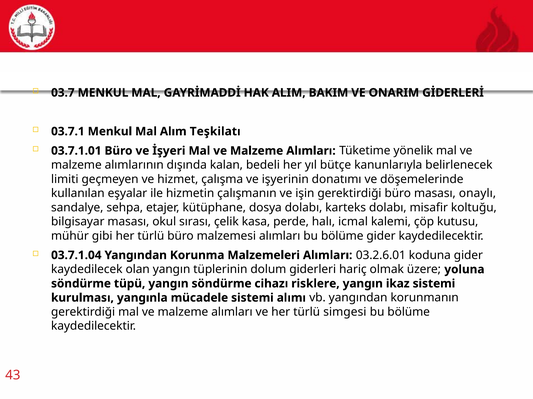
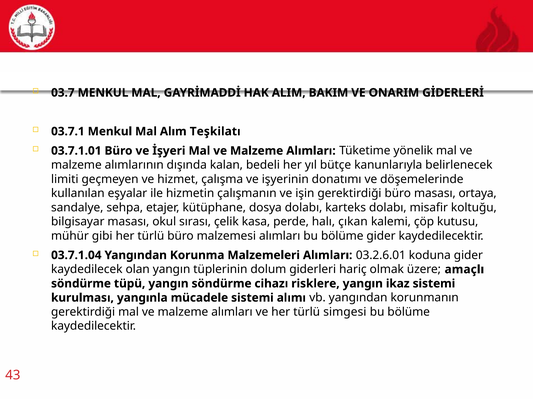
onaylı: onaylı -> ortaya
icmal: icmal -> çıkan
yoluna: yoluna -> amaçlı
